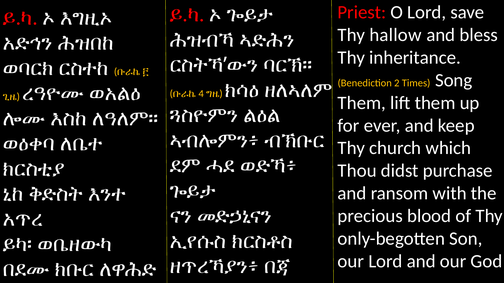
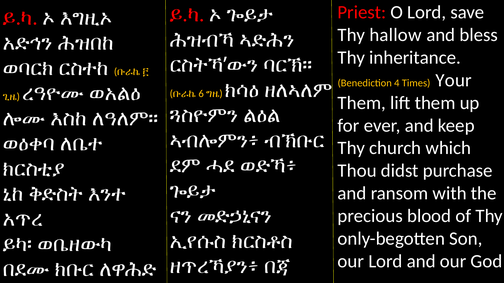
2: 2 -> 4
Song: Song -> Your
4: 4 -> 6
